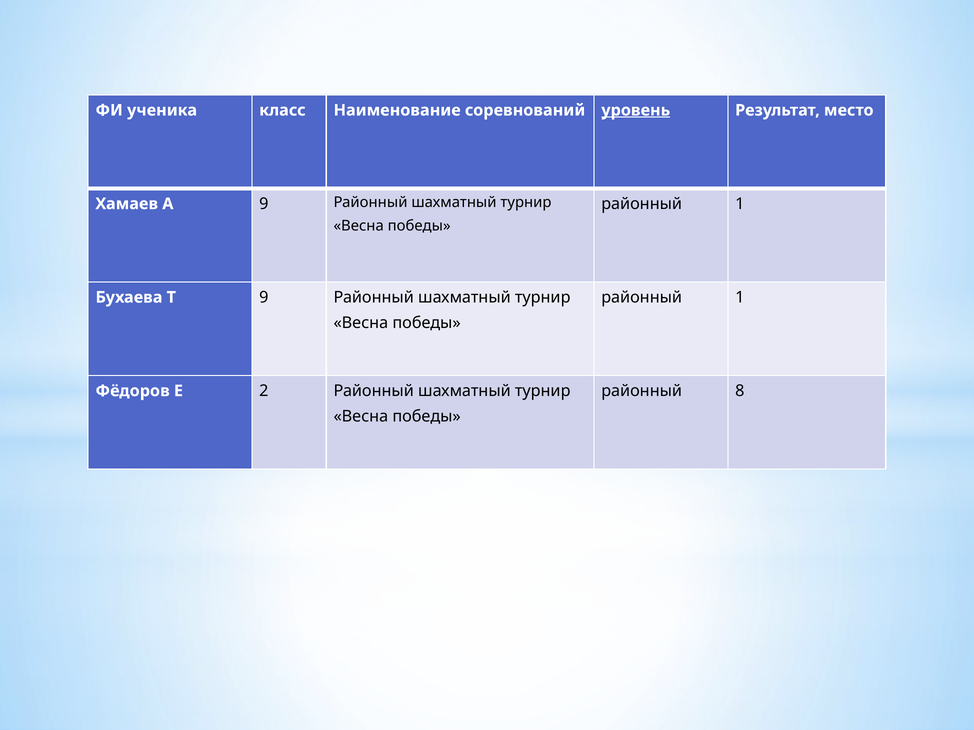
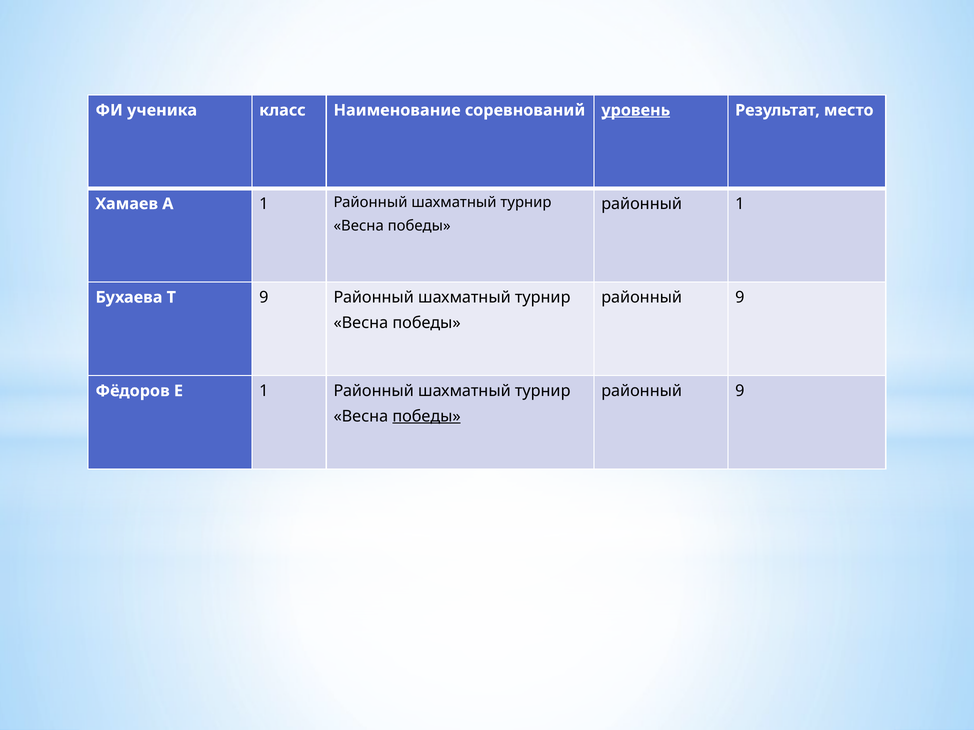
А 9: 9 -> 1
1 at (740, 298): 1 -> 9
8 at (740, 391): 8 -> 9
Е 2: 2 -> 1
победы at (427, 417) underline: none -> present
